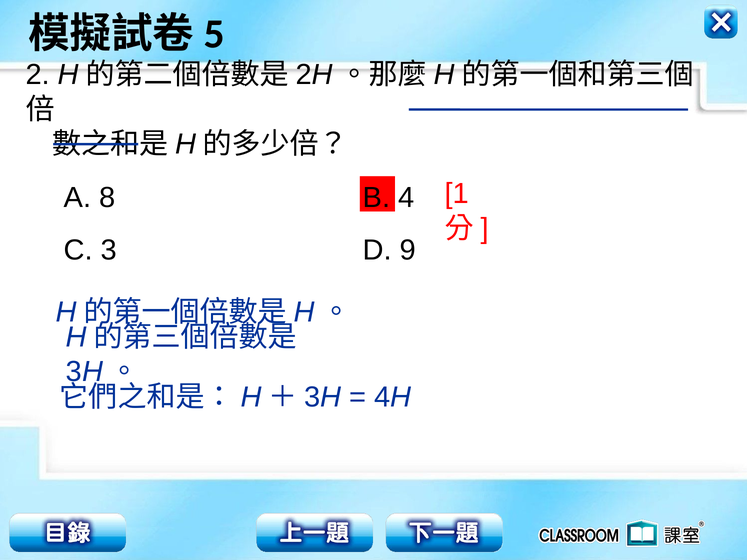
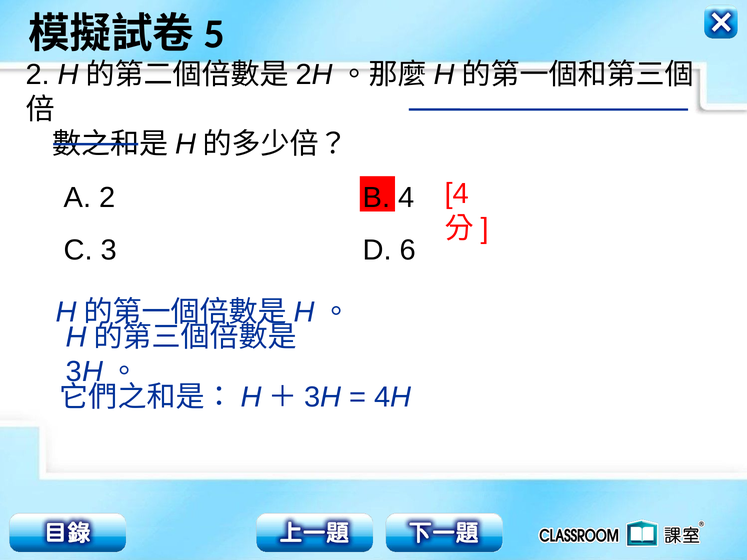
1 at (457, 194): 1 -> 4
A 8: 8 -> 2
9: 9 -> 6
